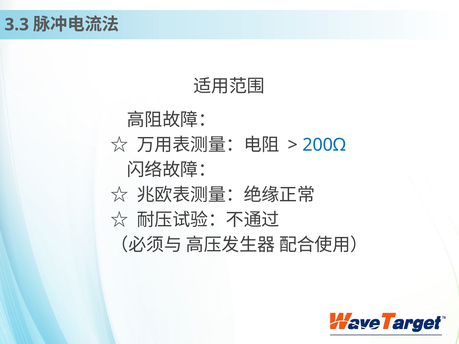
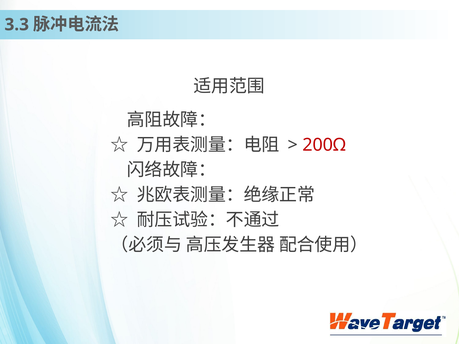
200Ω colour: blue -> red
